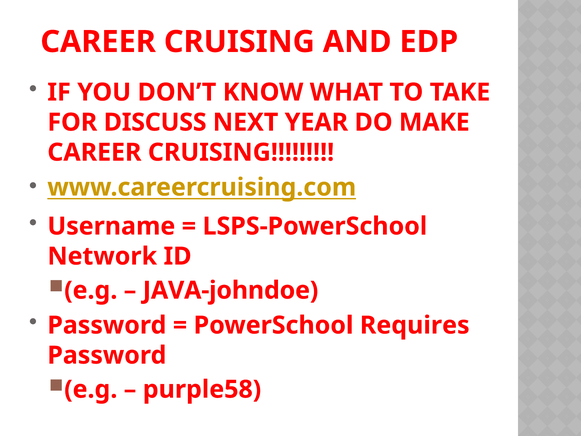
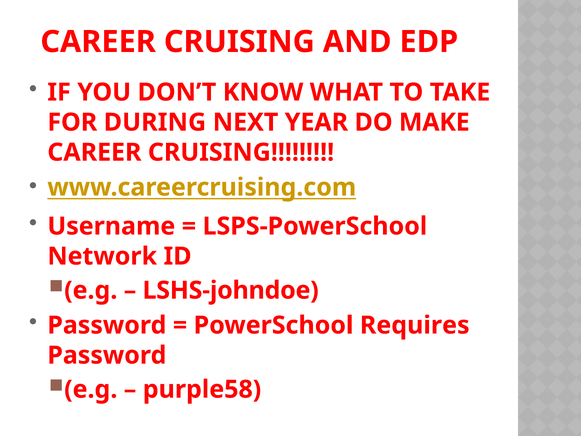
DISCUSS: DISCUSS -> DURING
JAVA-johndoe: JAVA-johndoe -> LSHS-johndoe
